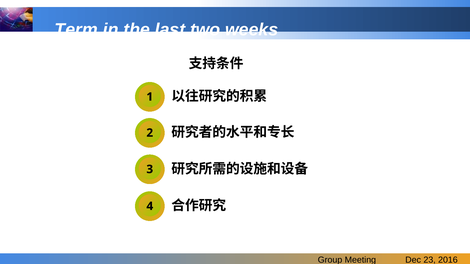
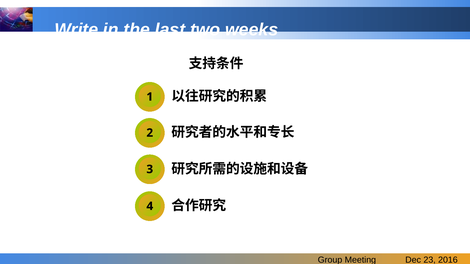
Term: Term -> Write
